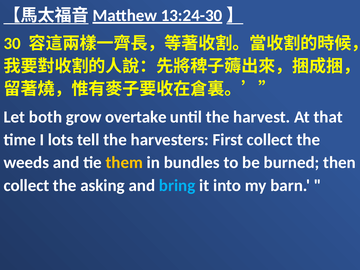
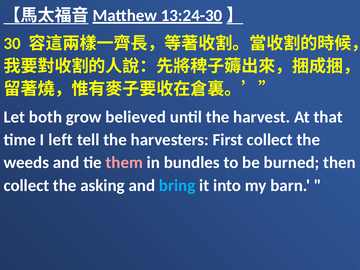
overtake: overtake -> believed
lots: lots -> left
them colour: yellow -> pink
